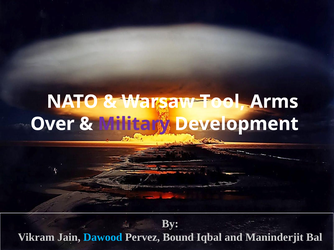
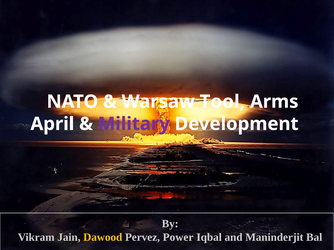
Over: Over -> April
Dawood colour: light blue -> yellow
Bound: Bound -> Power
